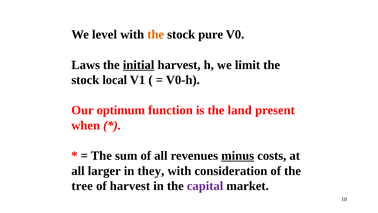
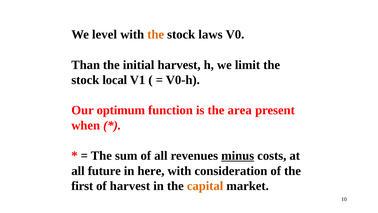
pure: pure -> laws
Laws: Laws -> Than
initial underline: present -> none
land: land -> area
larger: larger -> future
they: they -> here
tree: tree -> first
capital colour: purple -> orange
